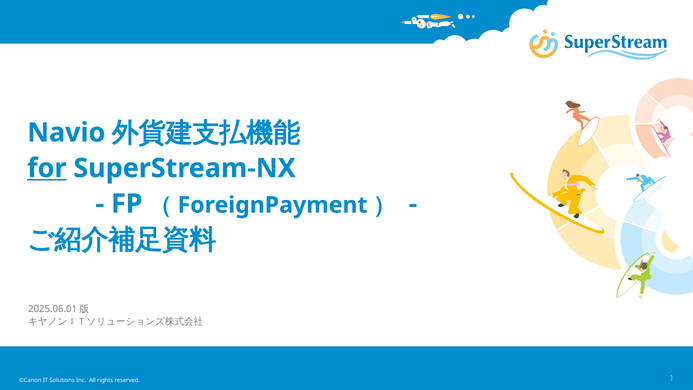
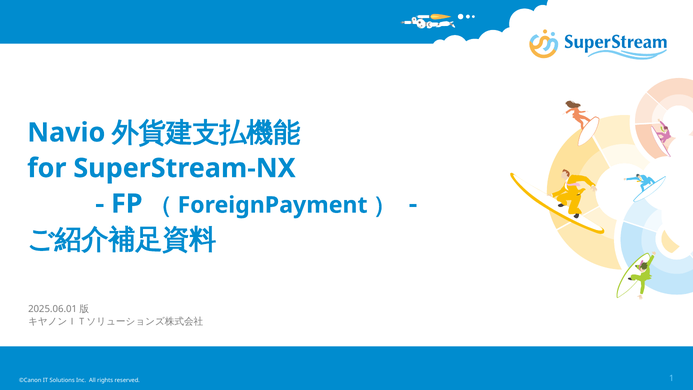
for underline: present -> none
